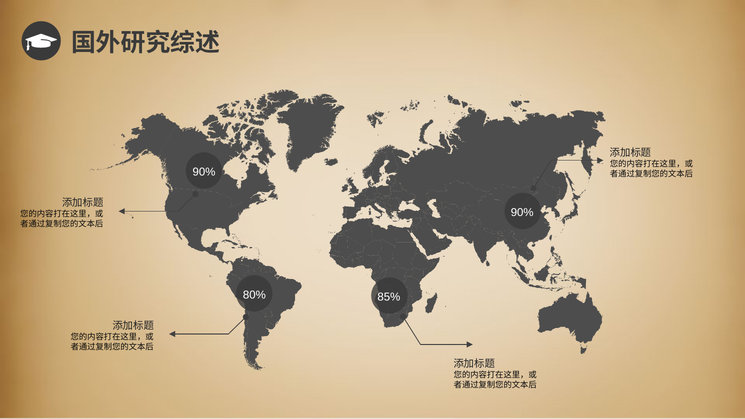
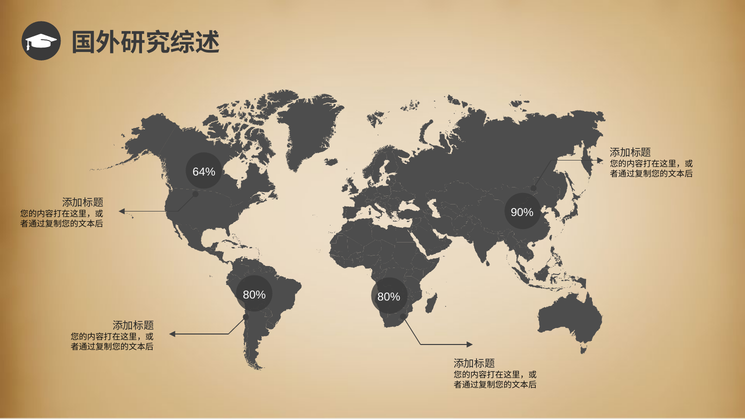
90% at (204, 172): 90% -> 64%
85% at (389, 297): 85% -> 80%
